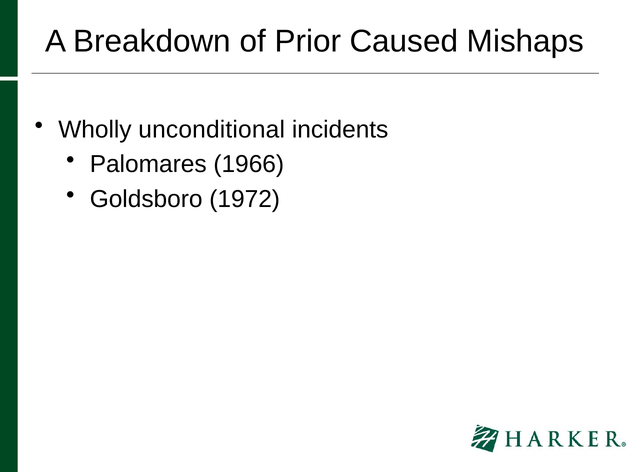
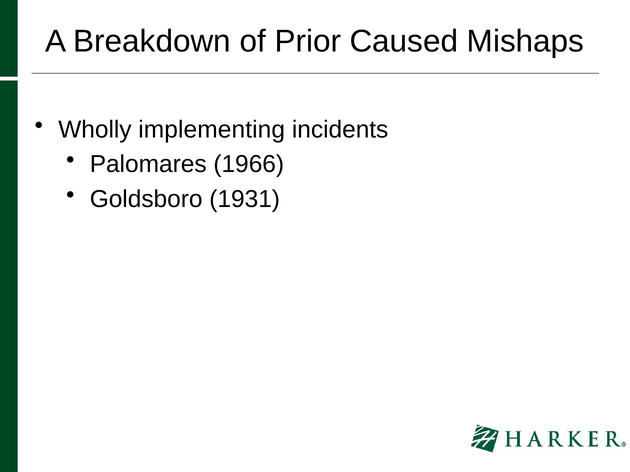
unconditional: unconditional -> implementing
1972: 1972 -> 1931
